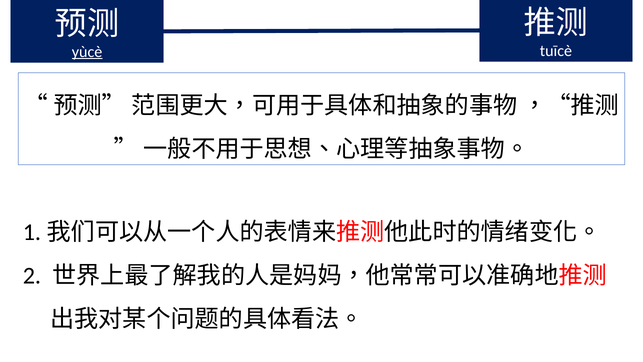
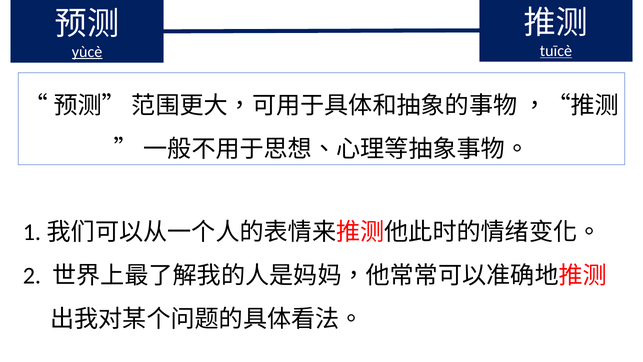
tuīcè underline: none -> present
